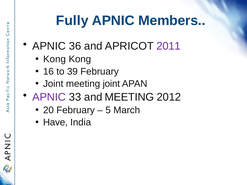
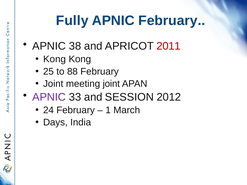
APNIC Members: Members -> February
36: 36 -> 38
2011 colour: purple -> red
16: 16 -> 25
39: 39 -> 88
and MEETING: MEETING -> SESSION
20: 20 -> 24
5: 5 -> 1
Have: Have -> Days
